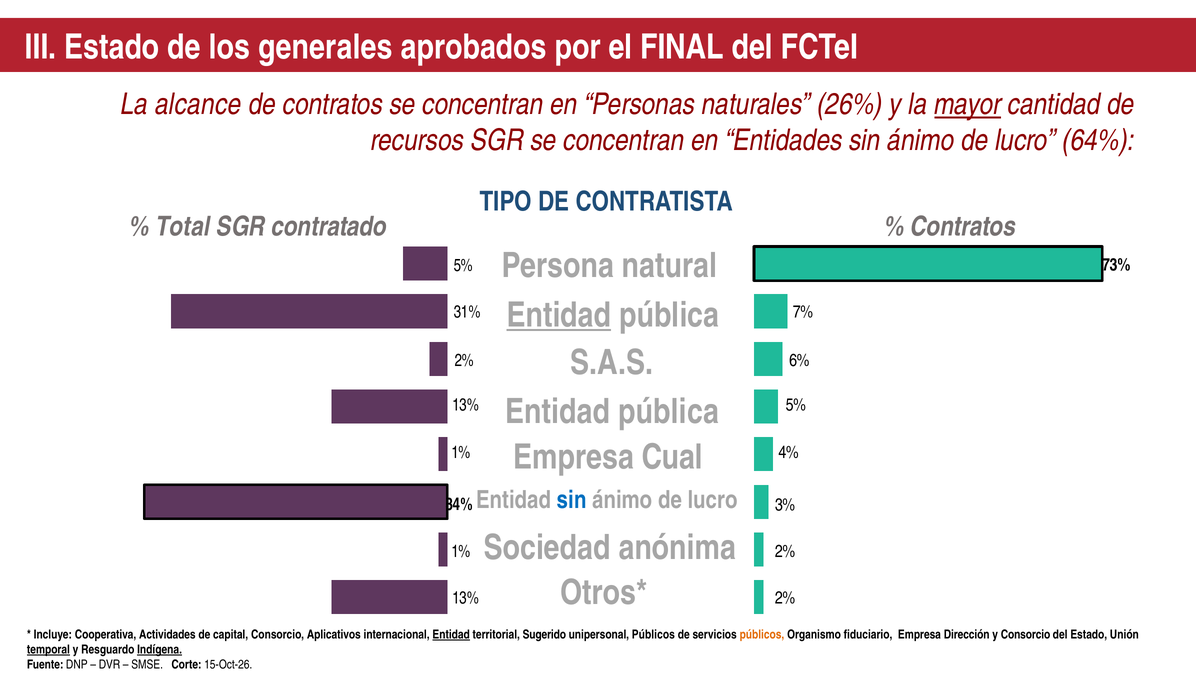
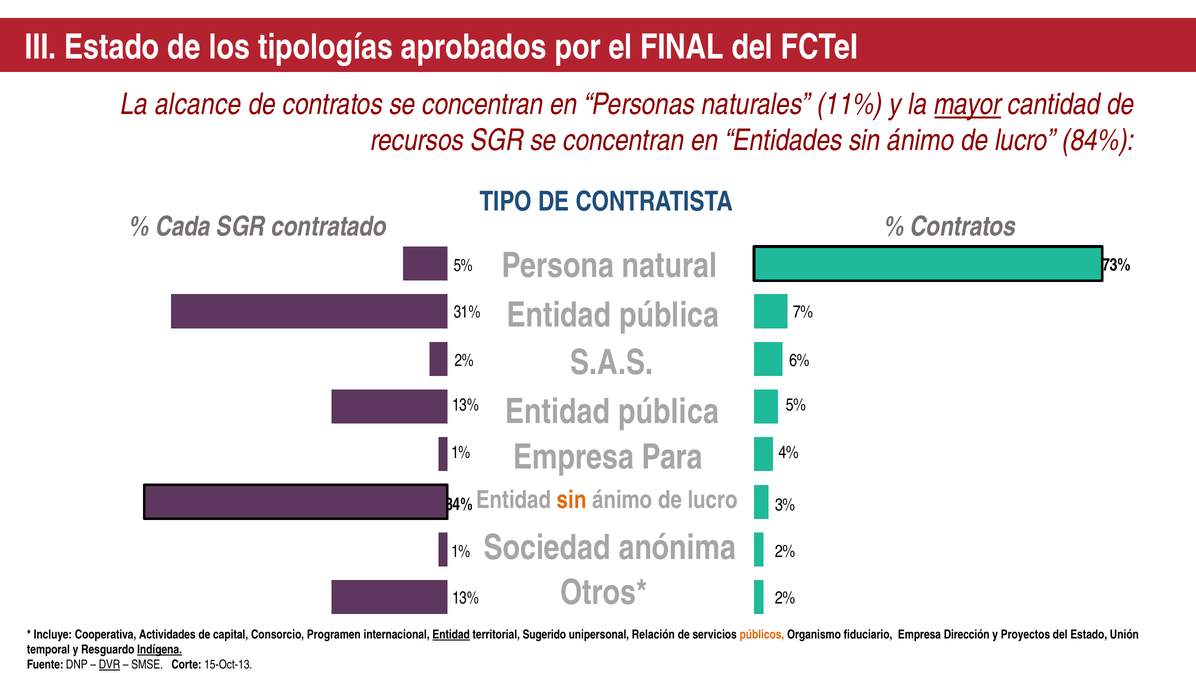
generales: generales -> tipologías
26%: 26% -> 11%
64%: 64% -> 84%
Total: Total -> Cada
Entidad at (559, 315) underline: present -> none
Cual: Cual -> Para
sin at (572, 500) colour: blue -> orange
Aplicativos: Aplicativos -> Programen
unipersonal Públicos: Públicos -> Relación
y Consorcio: Consorcio -> Proyectos
temporal underline: present -> none
DVR underline: none -> present
15-Oct-26: 15-Oct-26 -> 15-Oct-13
